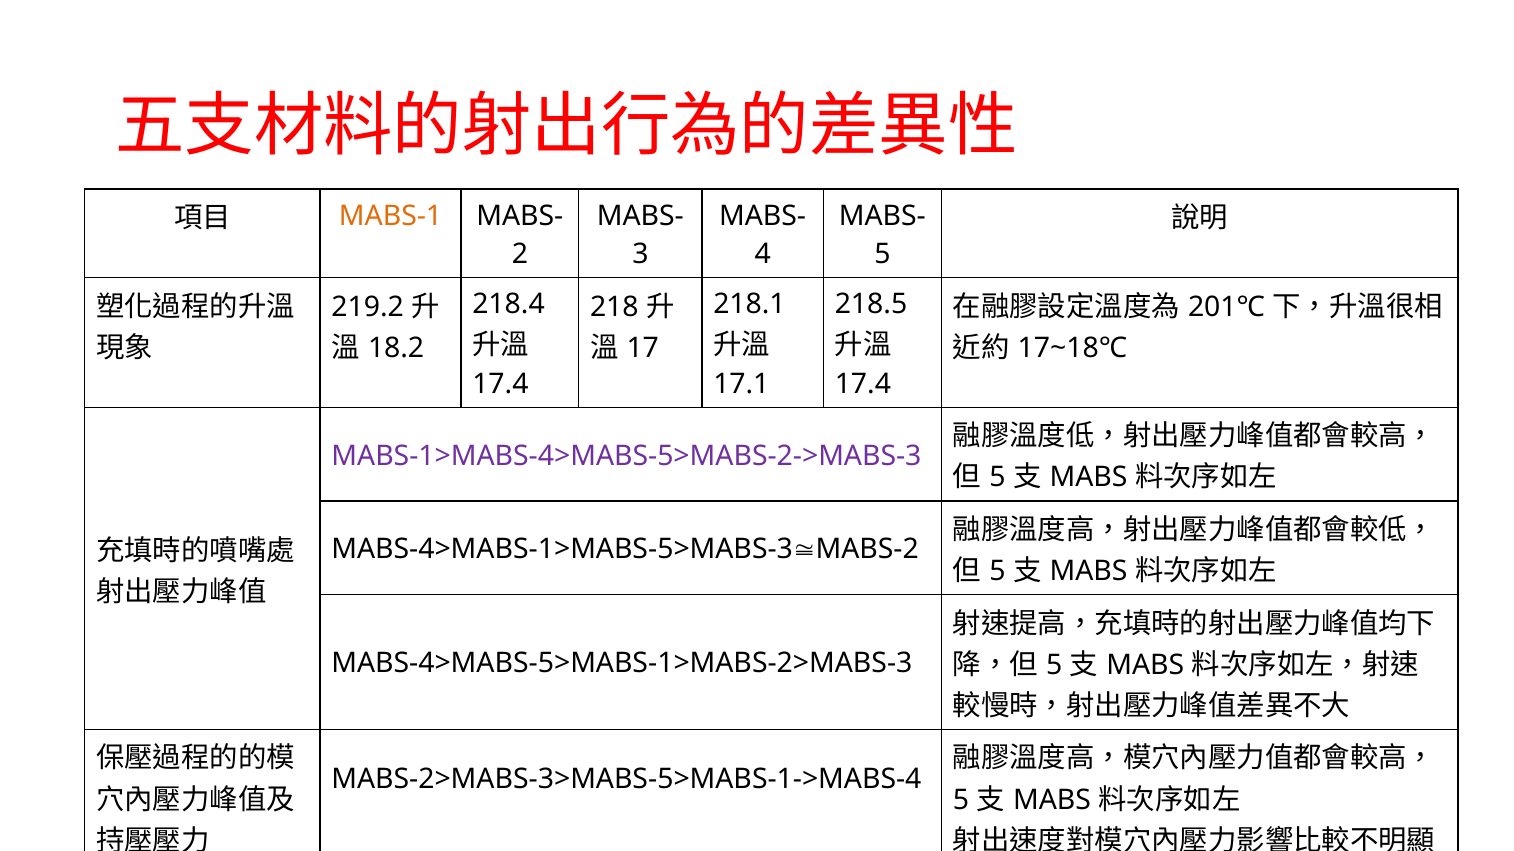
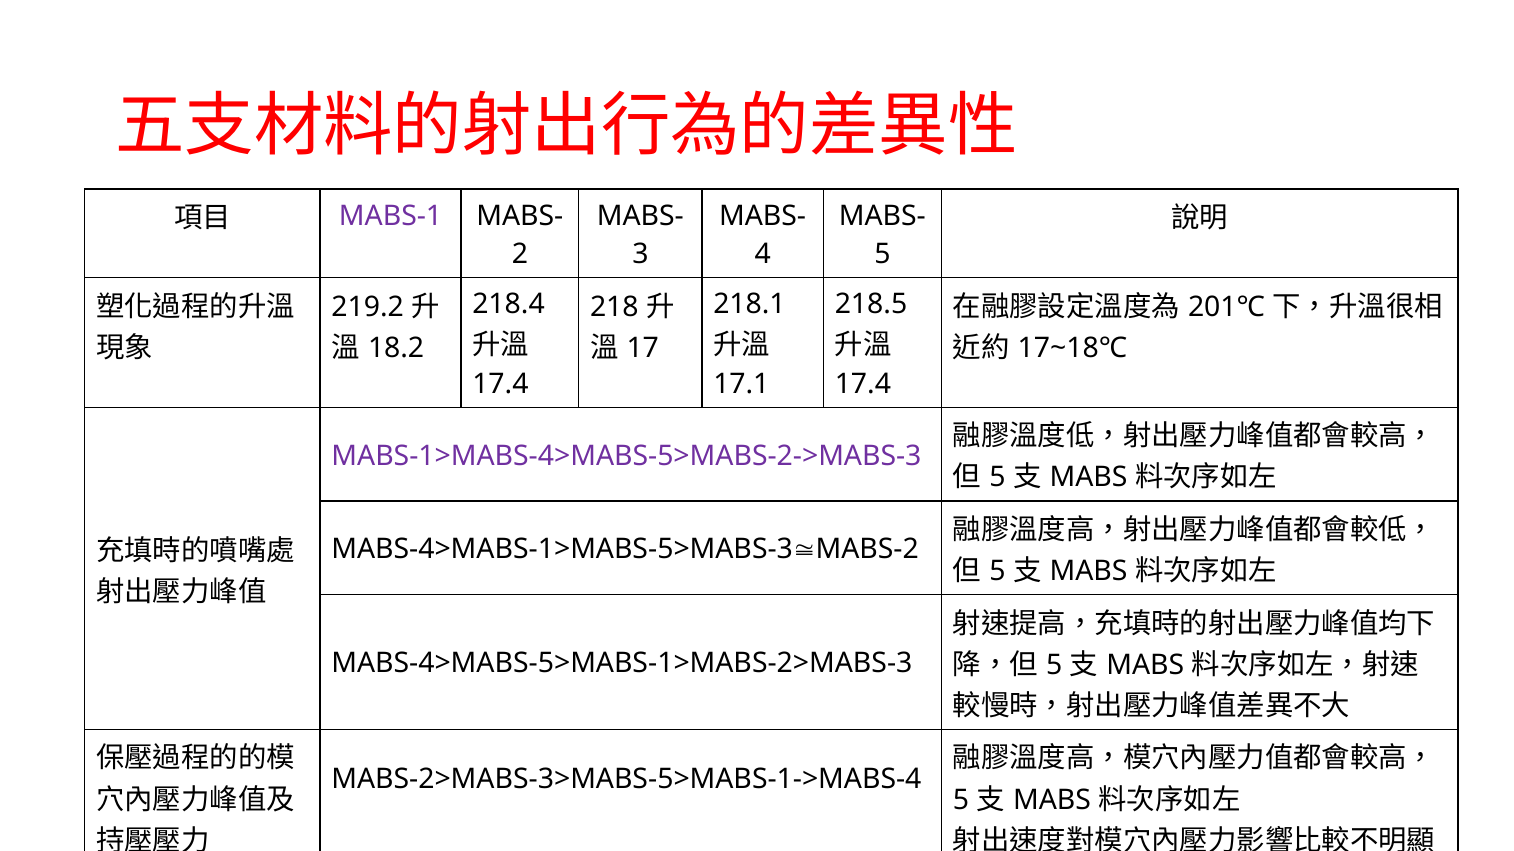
MABS-1 colour: orange -> purple
